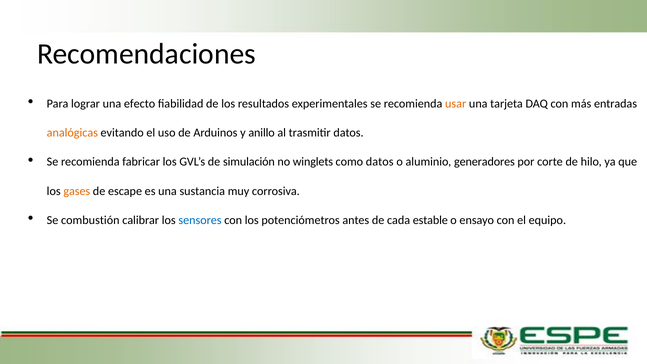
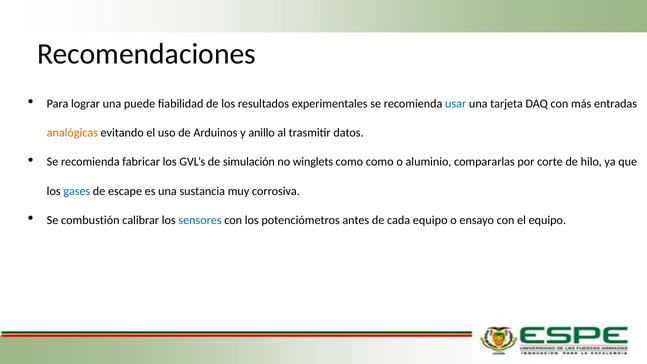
efecto: efecto -> puede
usar colour: orange -> blue
como datos: datos -> como
generadores: generadores -> compararlas
gases colour: orange -> blue
cada estable: estable -> equipo
